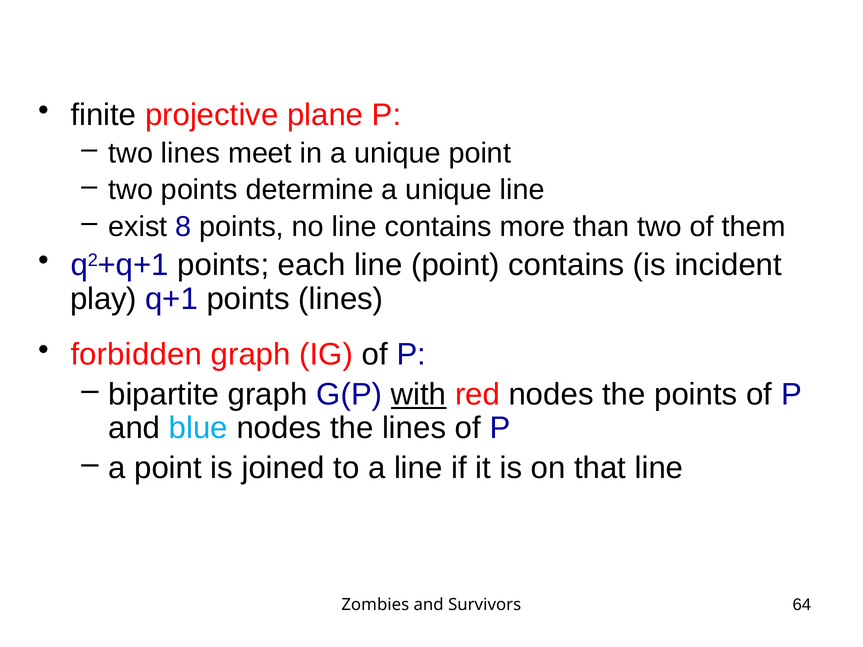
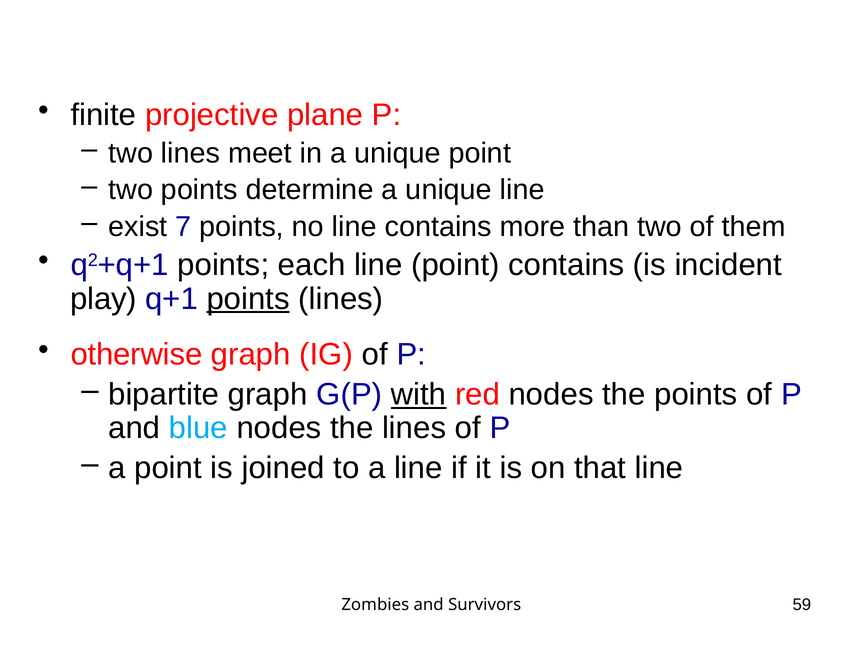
8: 8 -> 7
points at (248, 299) underline: none -> present
forbidden: forbidden -> otherwise
64: 64 -> 59
